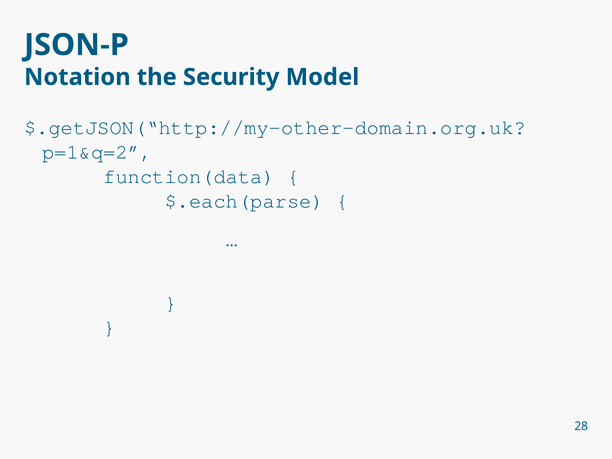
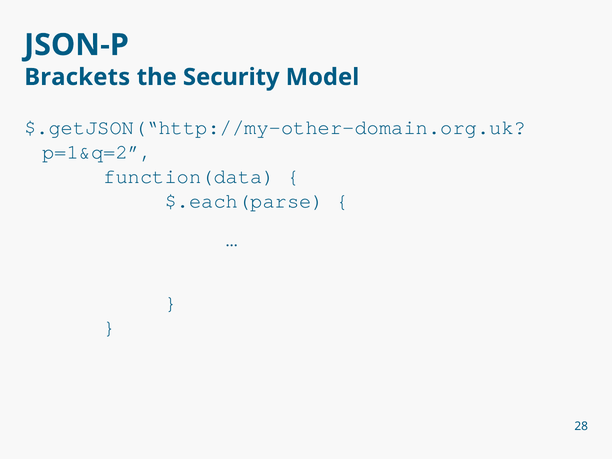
Notation: Notation -> Brackets
